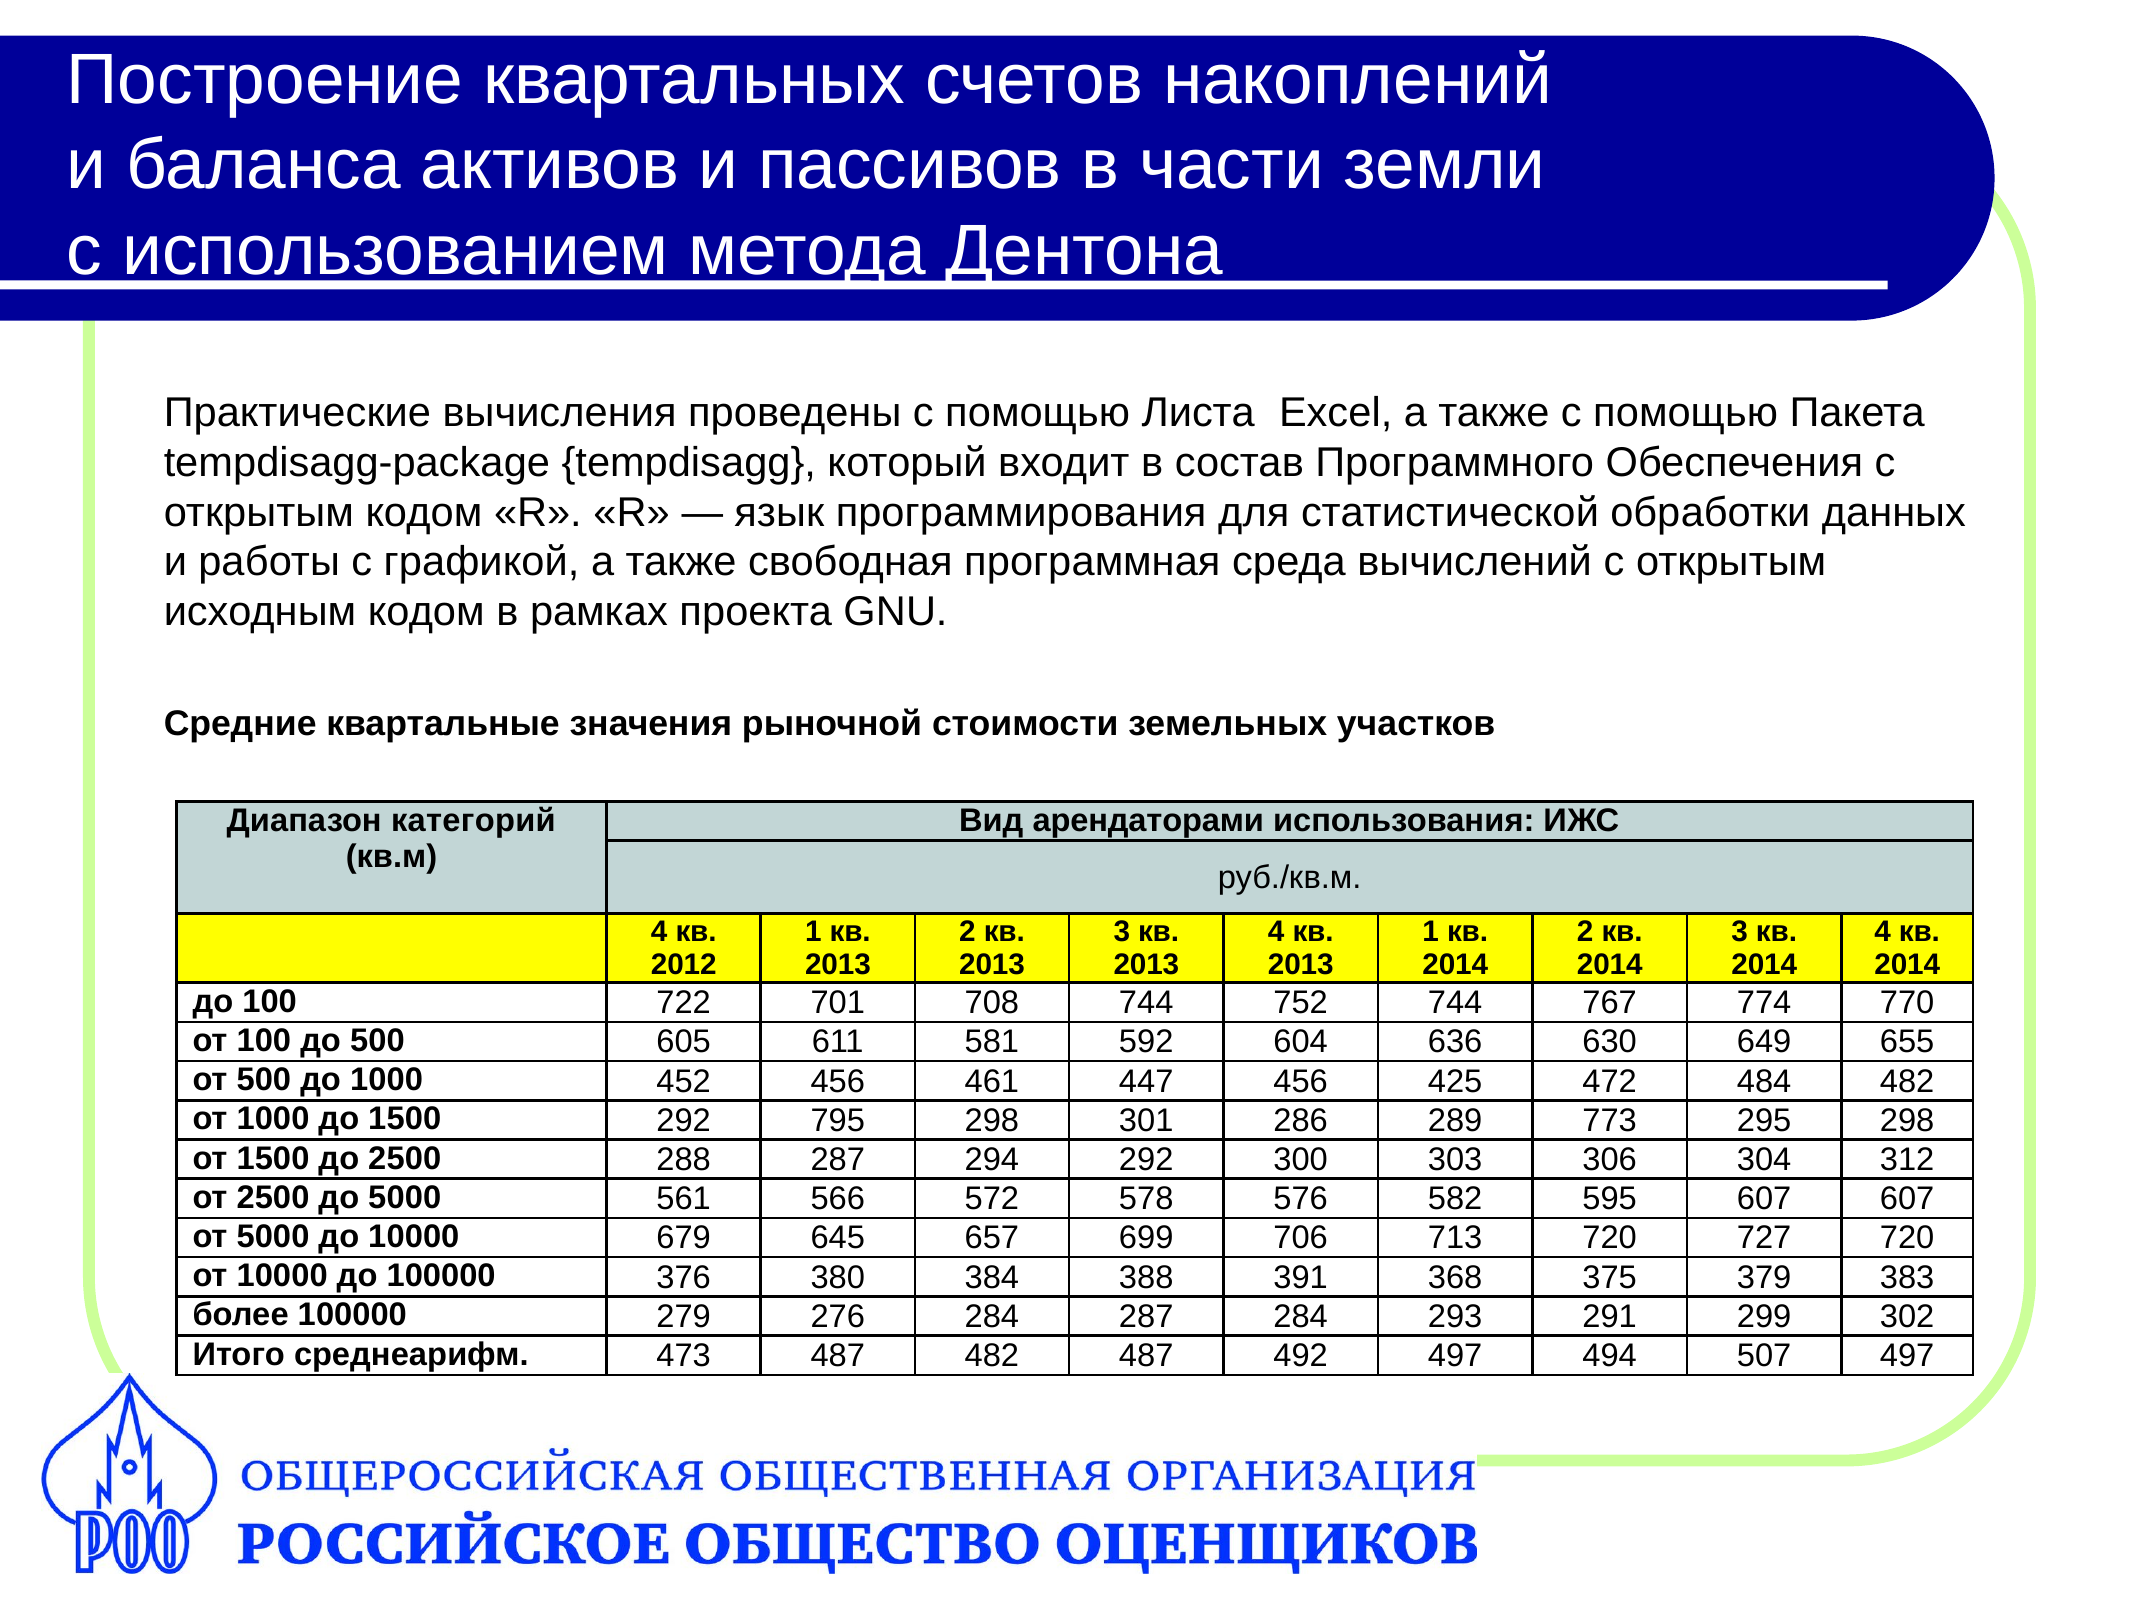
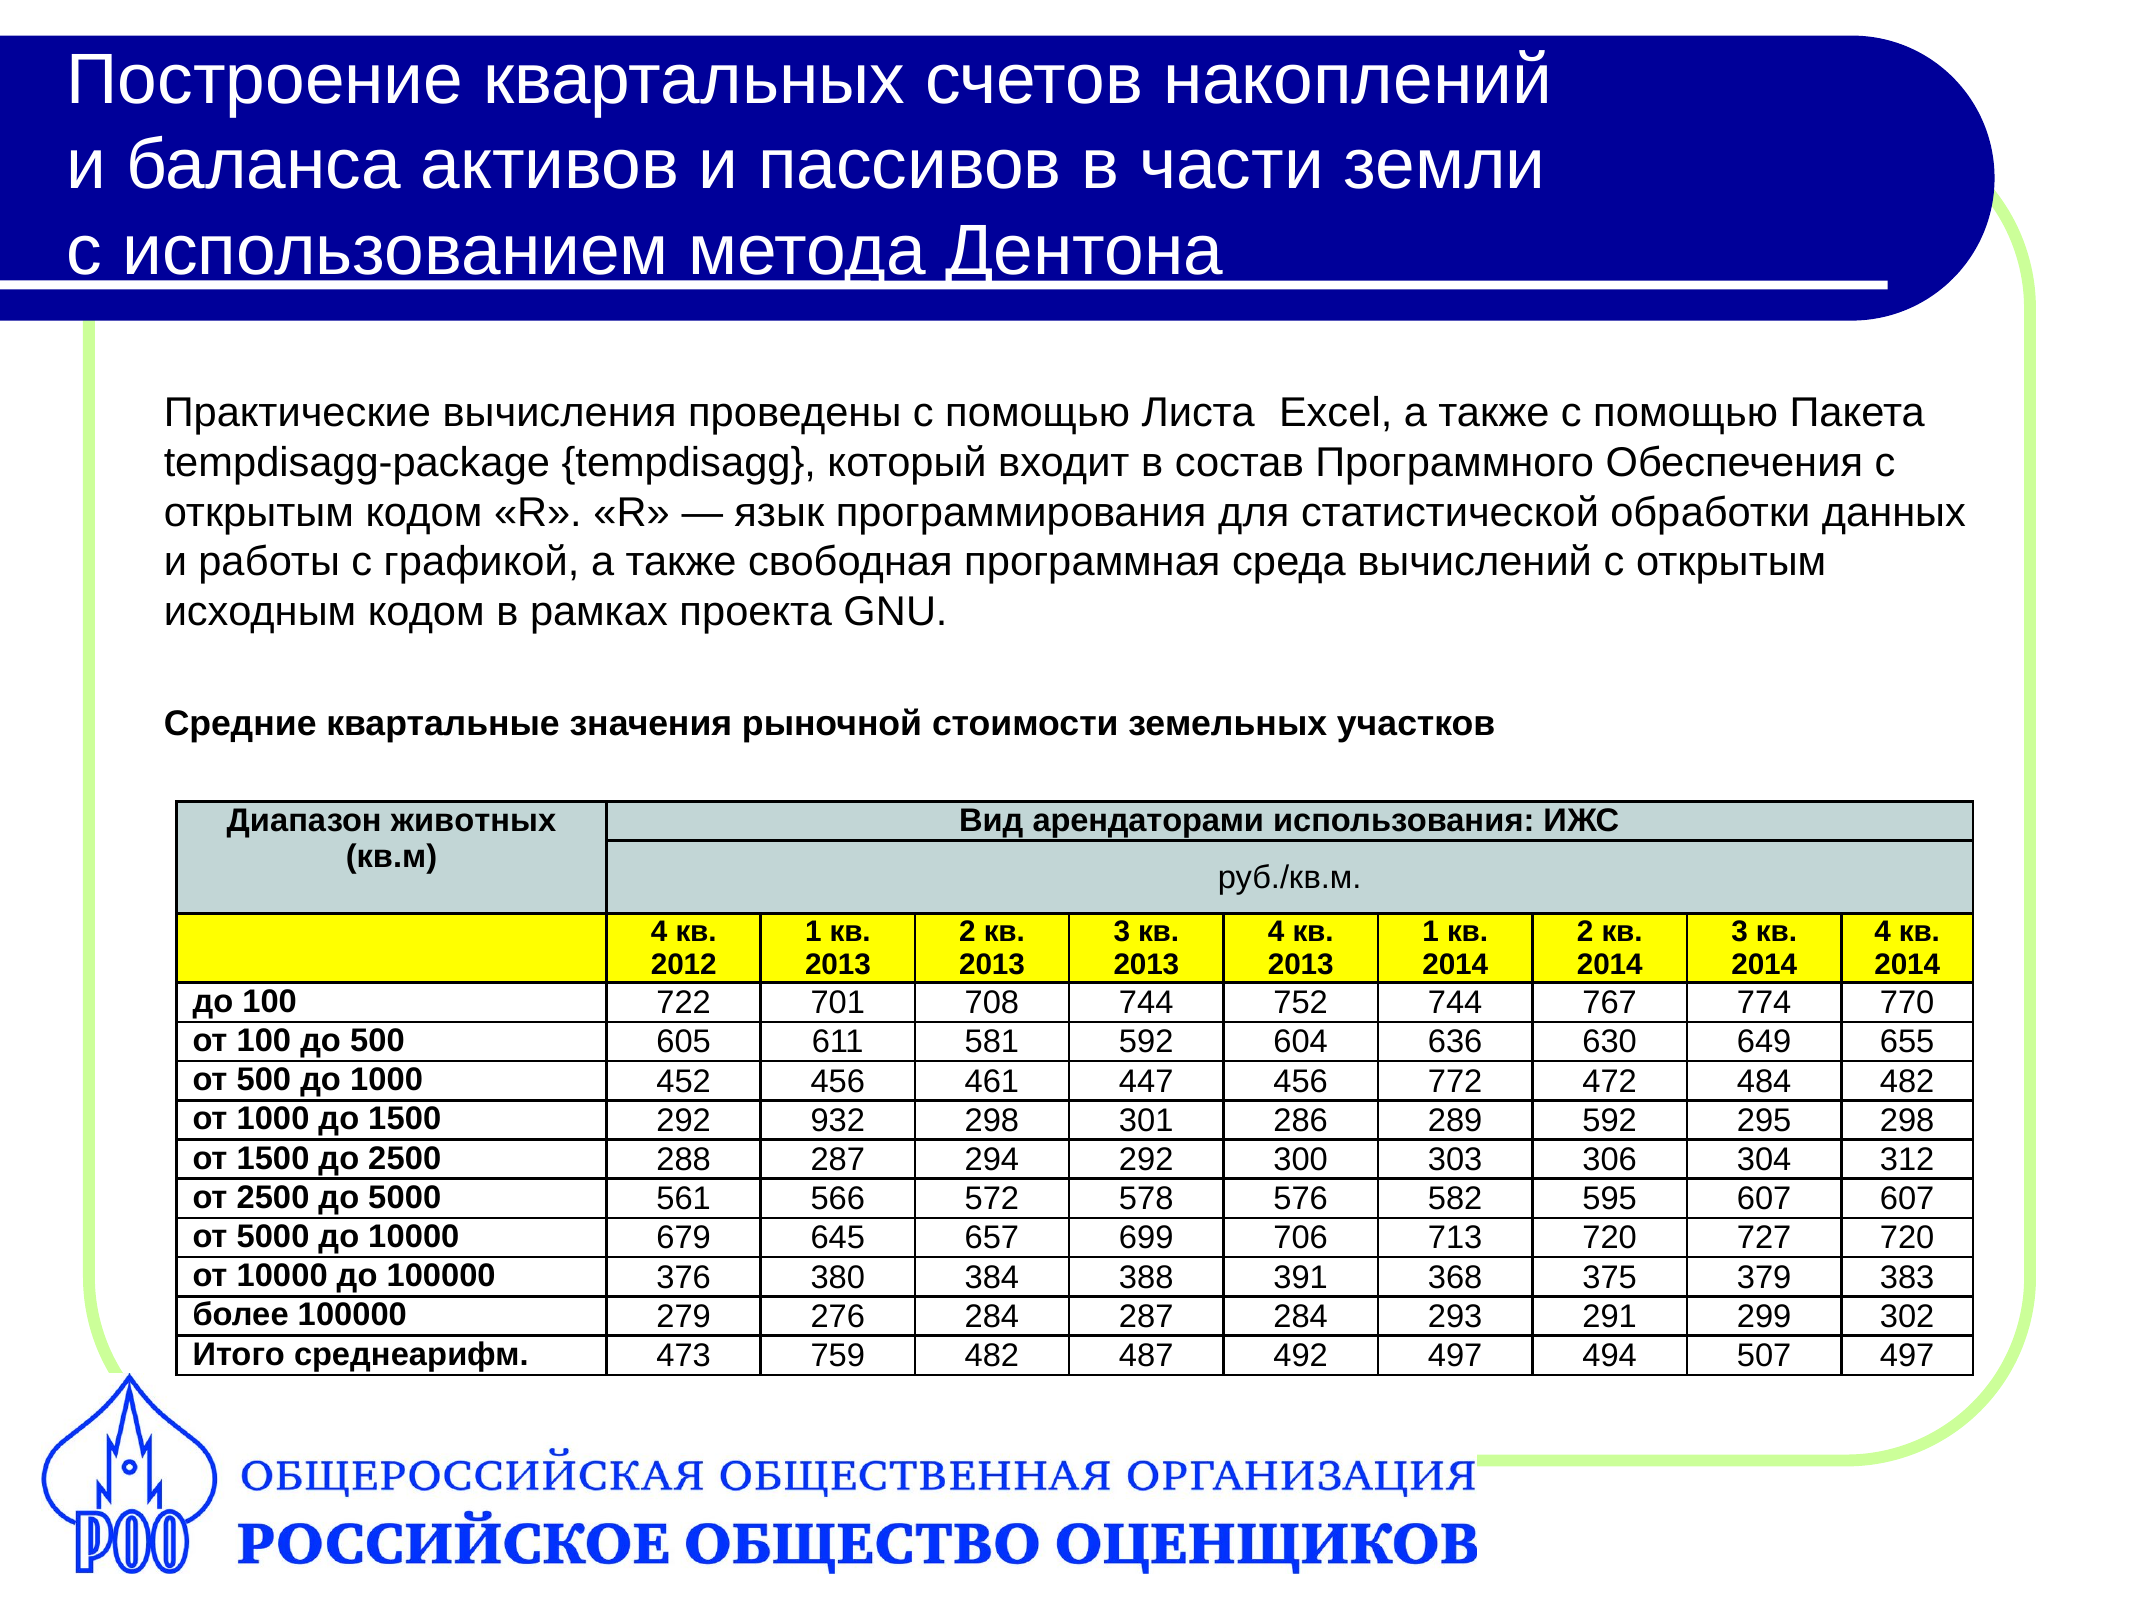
категорий: категорий -> животных
425: 425 -> 772
795: 795 -> 932
289 773: 773 -> 592
473 487: 487 -> 759
